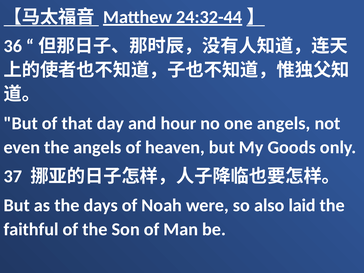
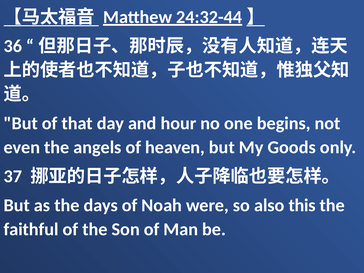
one angels: angels -> begins
laid: laid -> this
